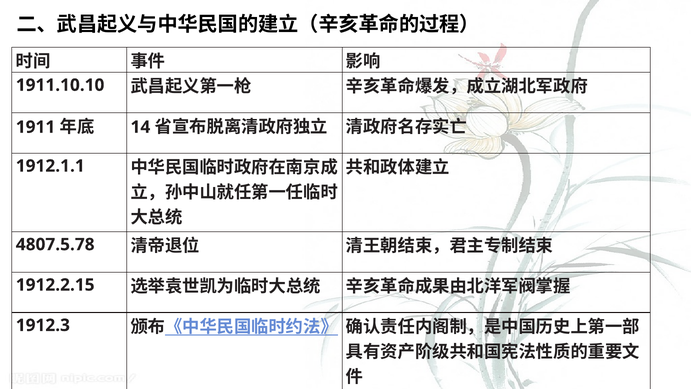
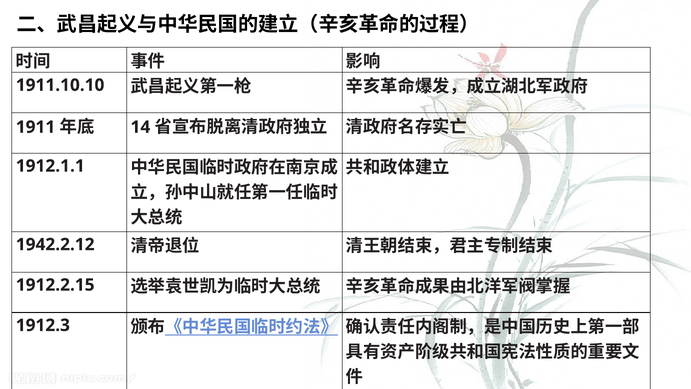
4807.5.78: 4807.5.78 -> 1942.2.12
